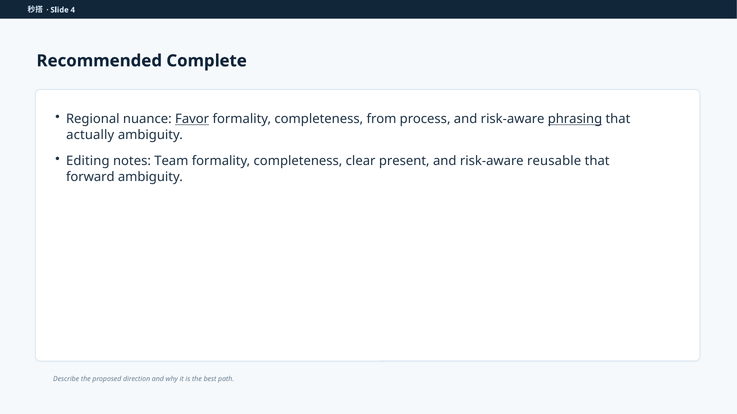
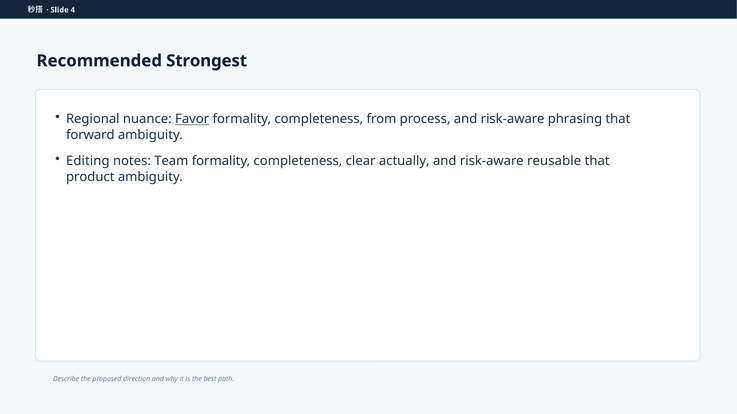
Complete: Complete -> Strongest
phrasing underline: present -> none
actually: actually -> forward
present: present -> actually
forward: forward -> product
